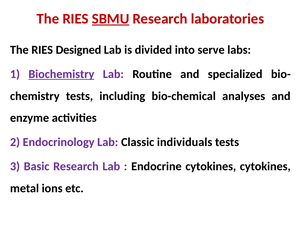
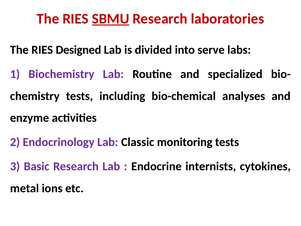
Biochemistry underline: present -> none
individuals: individuals -> monitoring
Endocrine cytokines: cytokines -> internists
